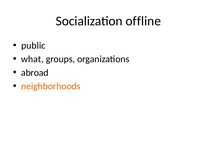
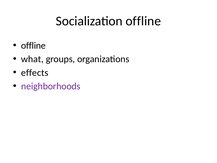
public at (33, 46): public -> offline
abroad: abroad -> effects
neighborhoods colour: orange -> purple
